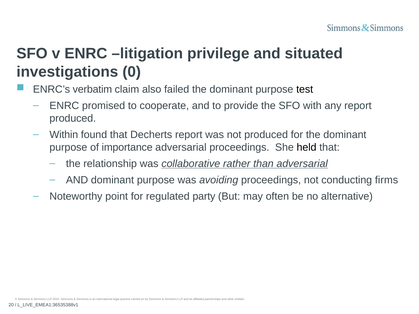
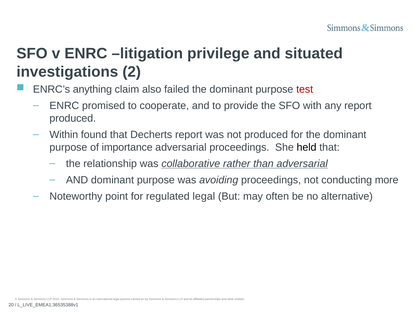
0: 0 -> 2
verbatim: verbatim -> anything
test colour: black -> red
firms: firms -> more
regulated party: party -> legal
